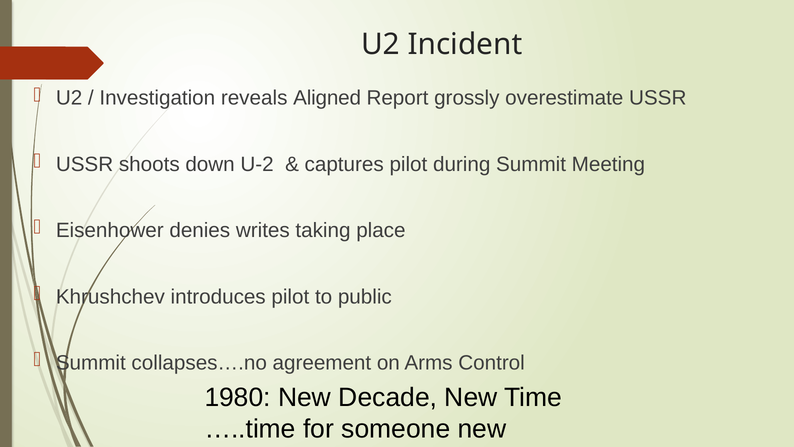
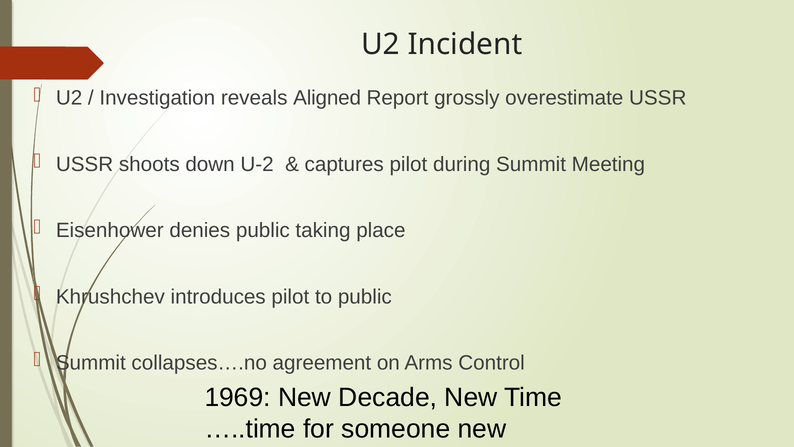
denies writes: writes -> public
1980: 1980 -> 1969
